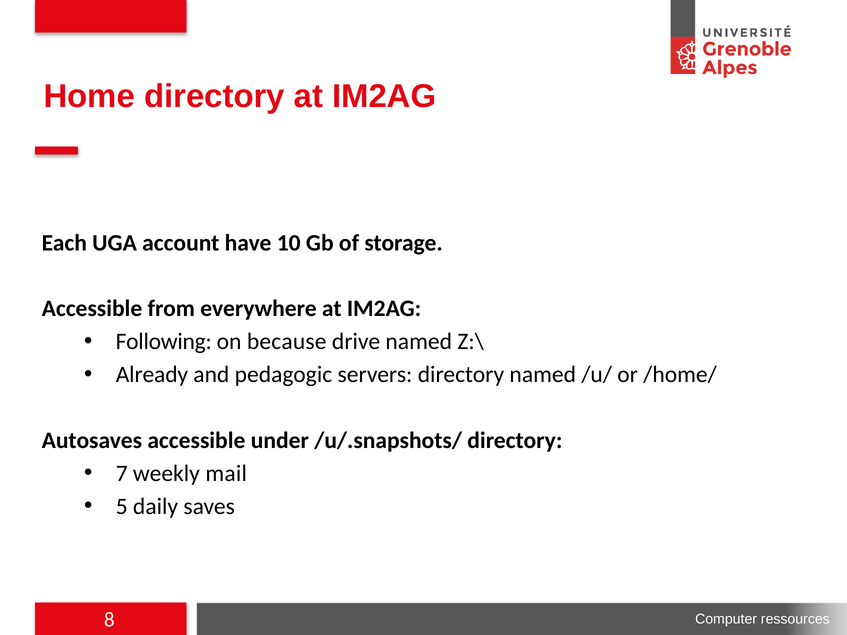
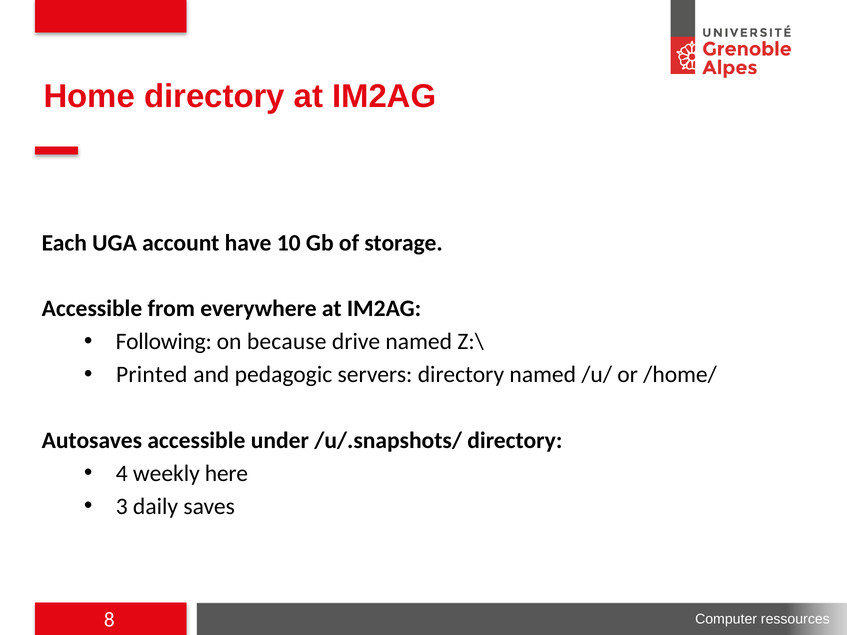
Already: Already -> Printed
7: 7 -> 4
mail: mail -> here
5: 5 -> 3
